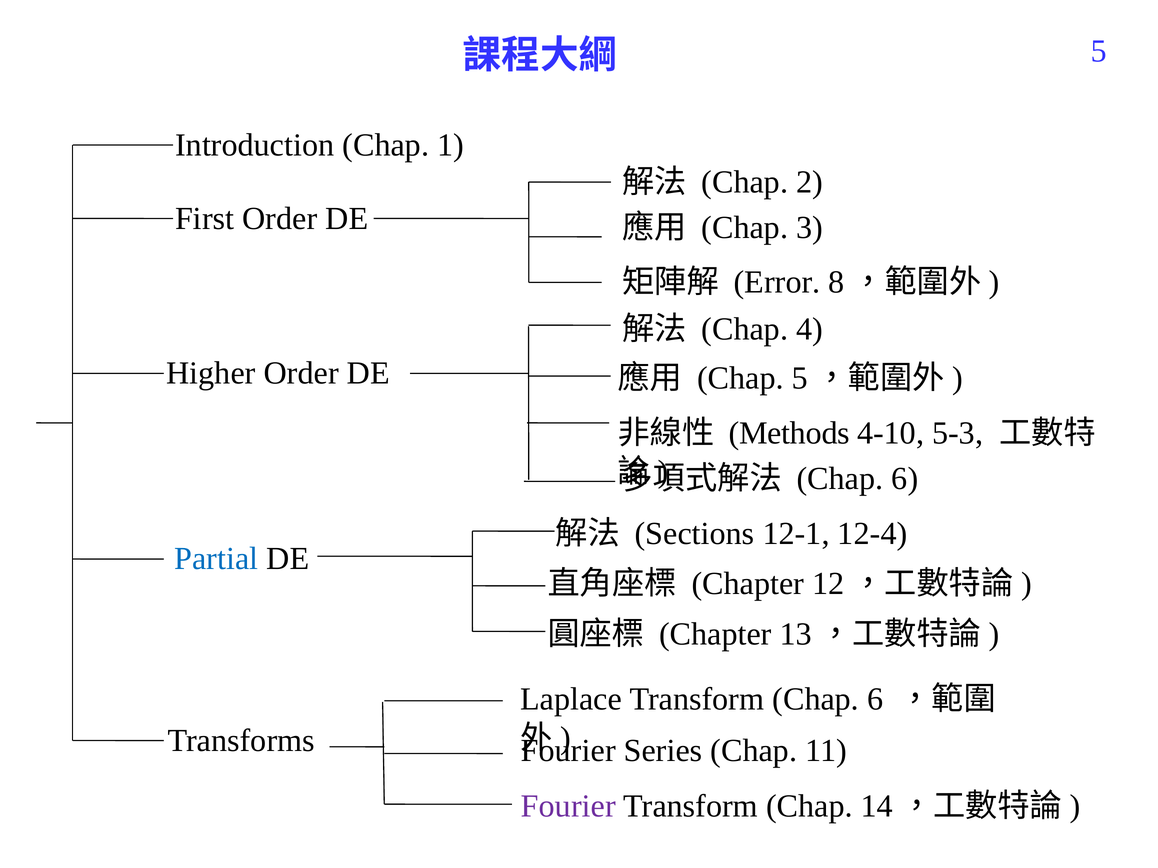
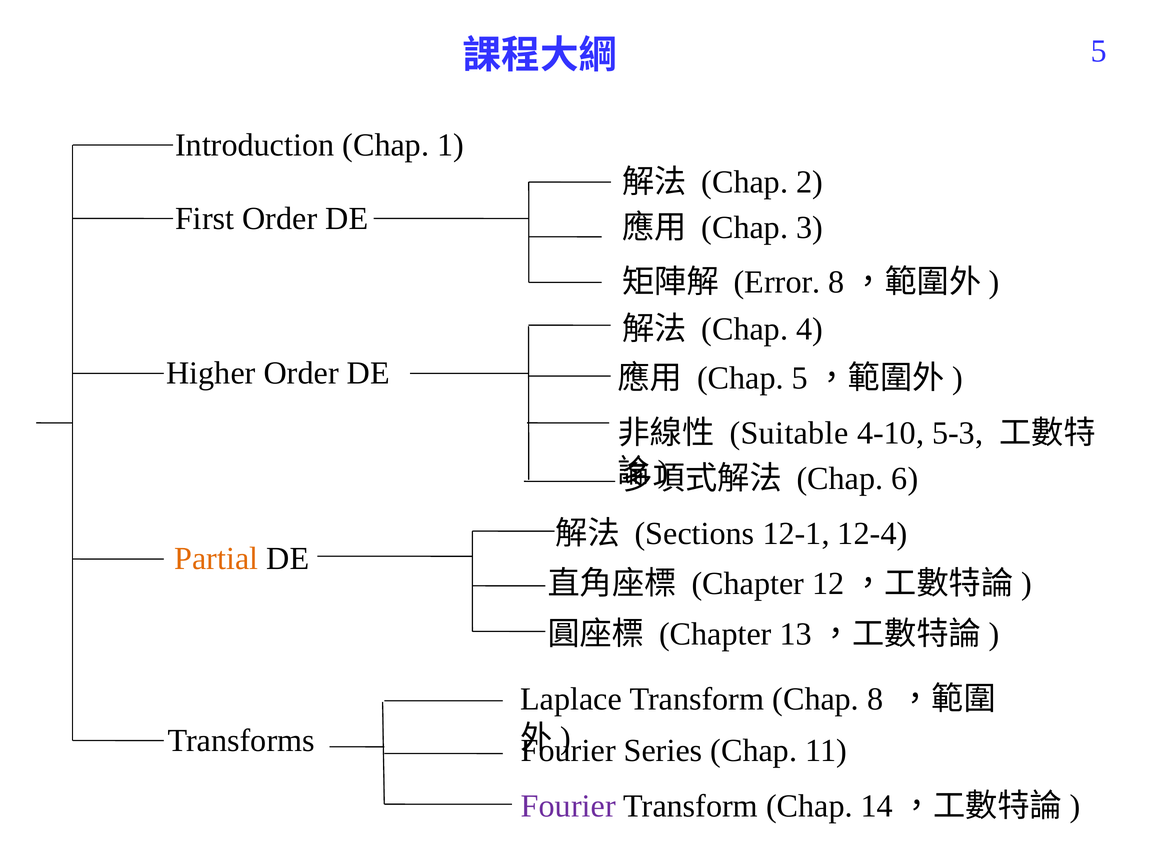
Methods: Methods -> Suitable
Partial colour: blue -> orange
Transform Chap 6: 6 -> 8
